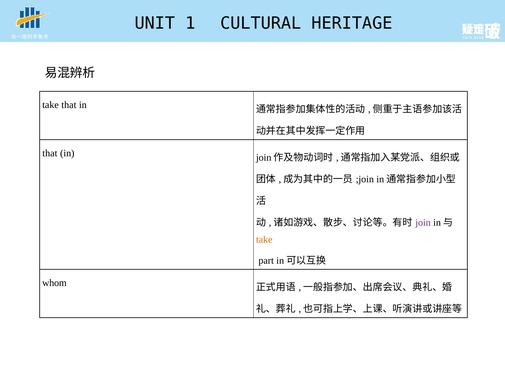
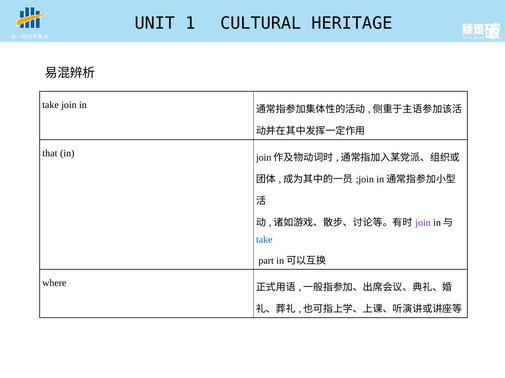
take that: that -> join
take at (264, 240) colour: orange -> blue
whom: whom -> where
